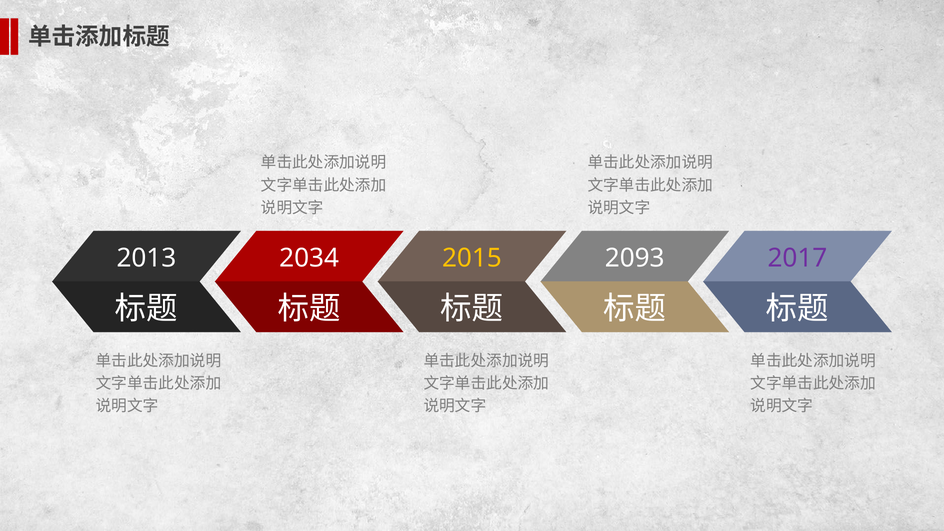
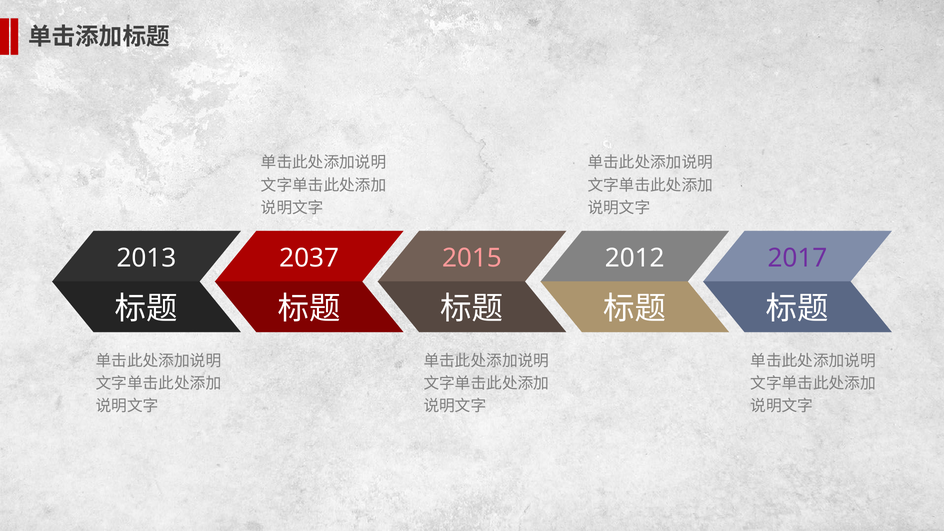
2034: 2034 -> 2037
2015 colour: yellow -> pink
2093: 2093 -> 2012
